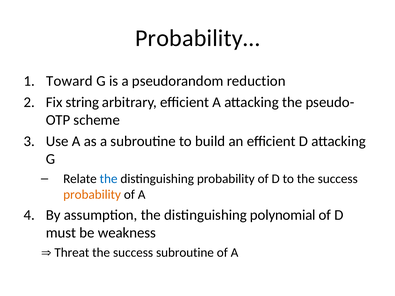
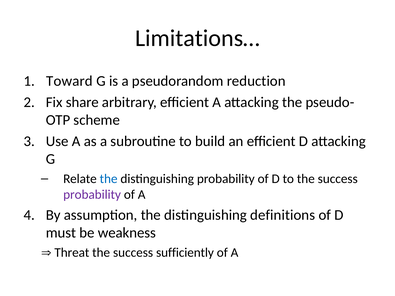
Probability…: Probability… -> Limitations…
string: string -> share
probability at (92, 195) colour: orange -> purple
polynomial: polynomial -> definitions
success subroutine: subroutine -> sufficiently
